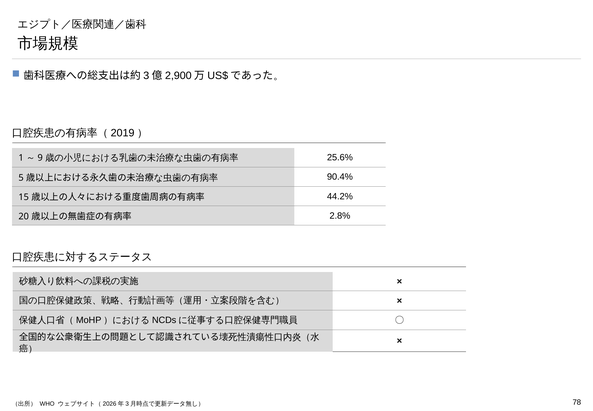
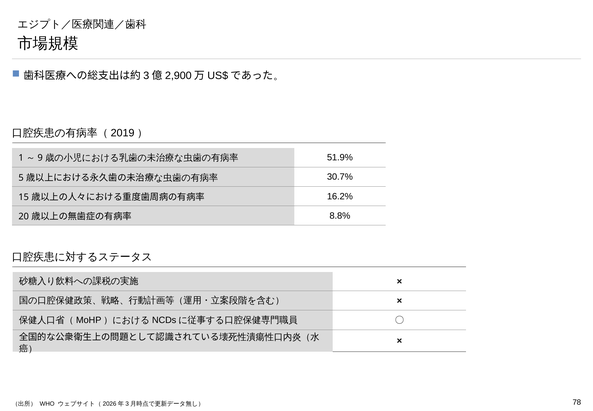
25.6%: 25.6% -> 51.9%
90.4%: 90.4% -> 30.7%
44.2%: 44.2% -> 16.2%
2.8%: 2.8% -> 8.8%
